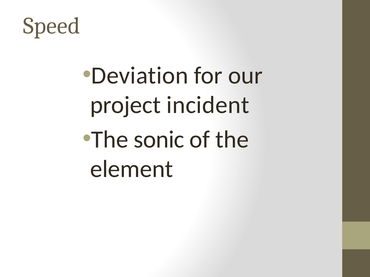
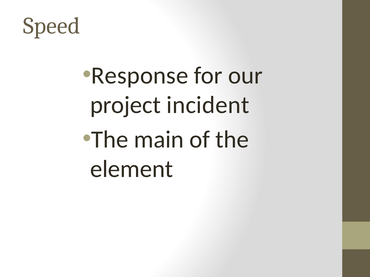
Deviation: Deviation -> Response
sonic: sonic -> main
